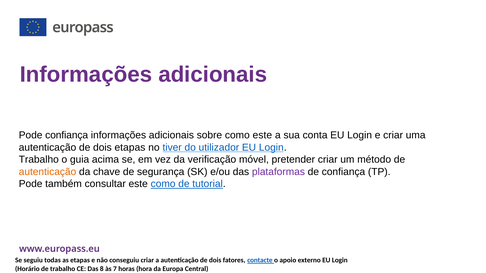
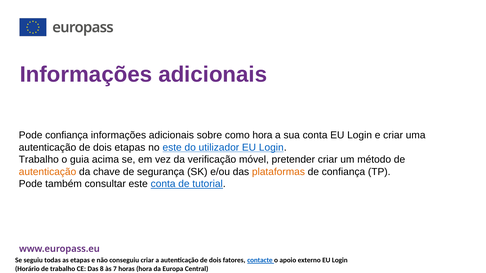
como este: este -> hora
no tiver: tiver -> este
plataformas colour: purple -> orange
este como: como -> conta
